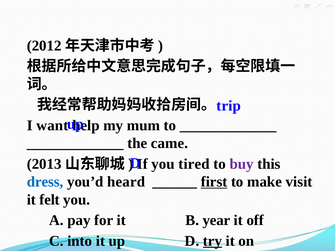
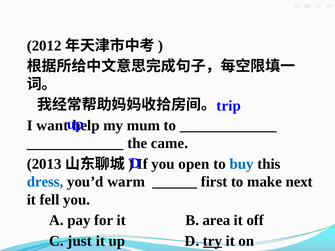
tired: tired -> open
buy colour: purple -> blue
heard: heard -> warm
first underline: present -> none
visit: visit -> next
felt: felt -> fell
year: year -> area
into: into -> just
